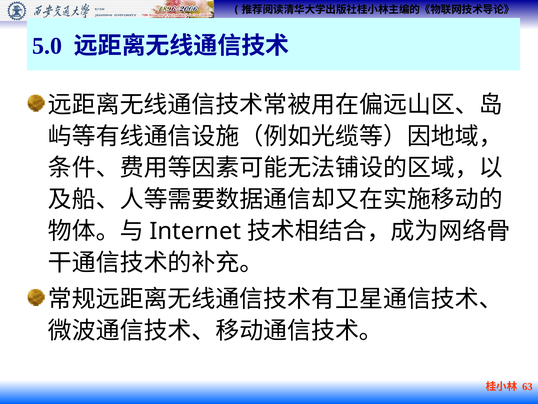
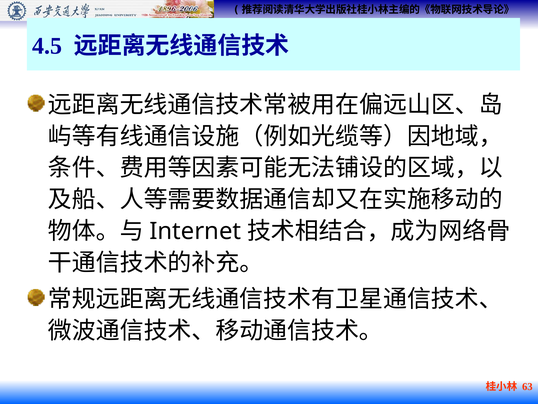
5.0: 5.0 -> 4.5
